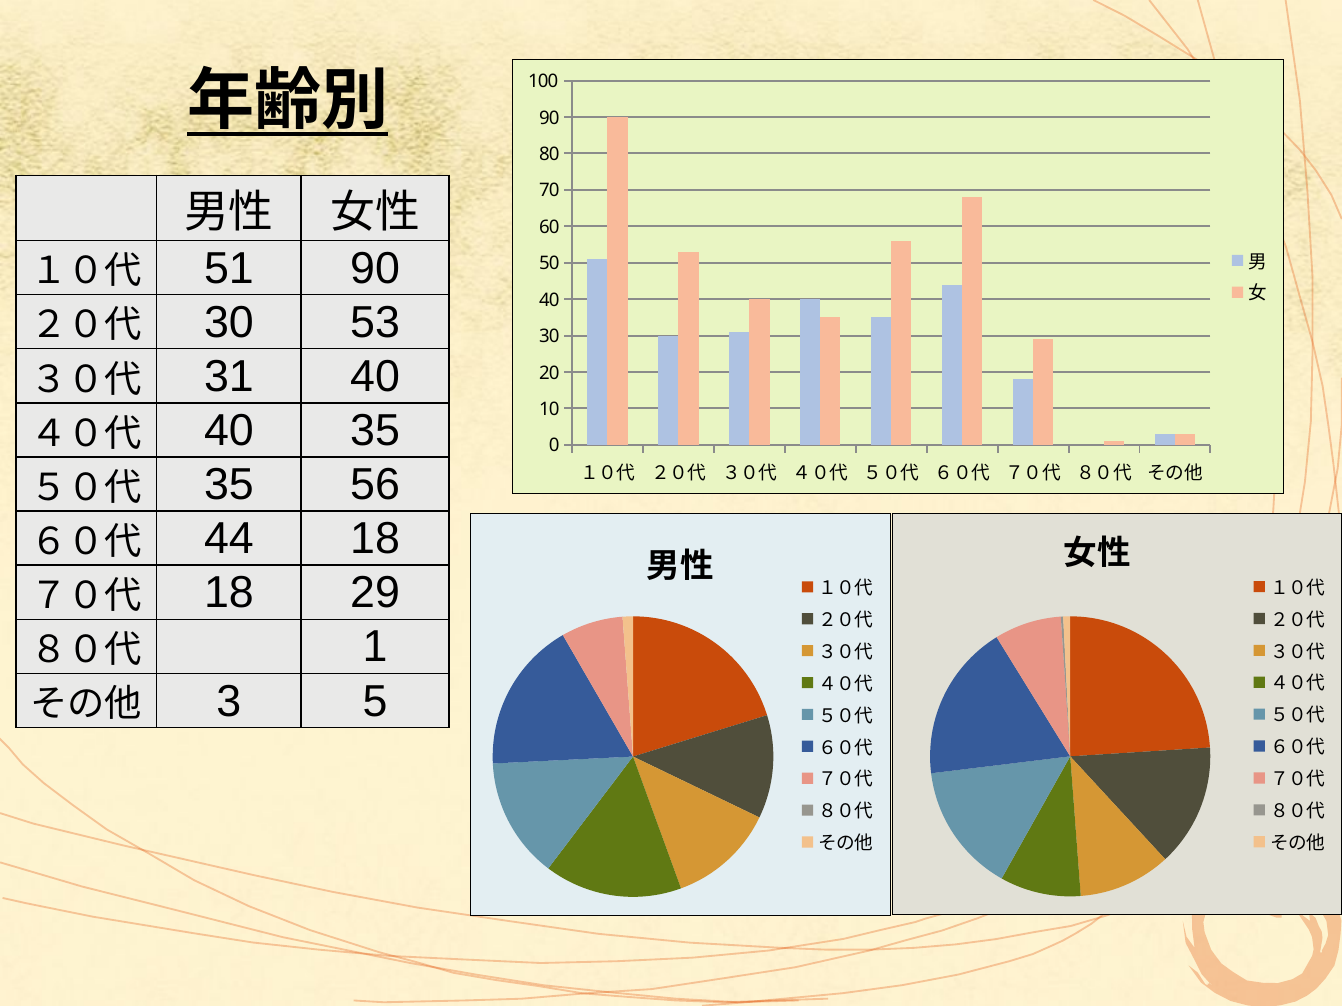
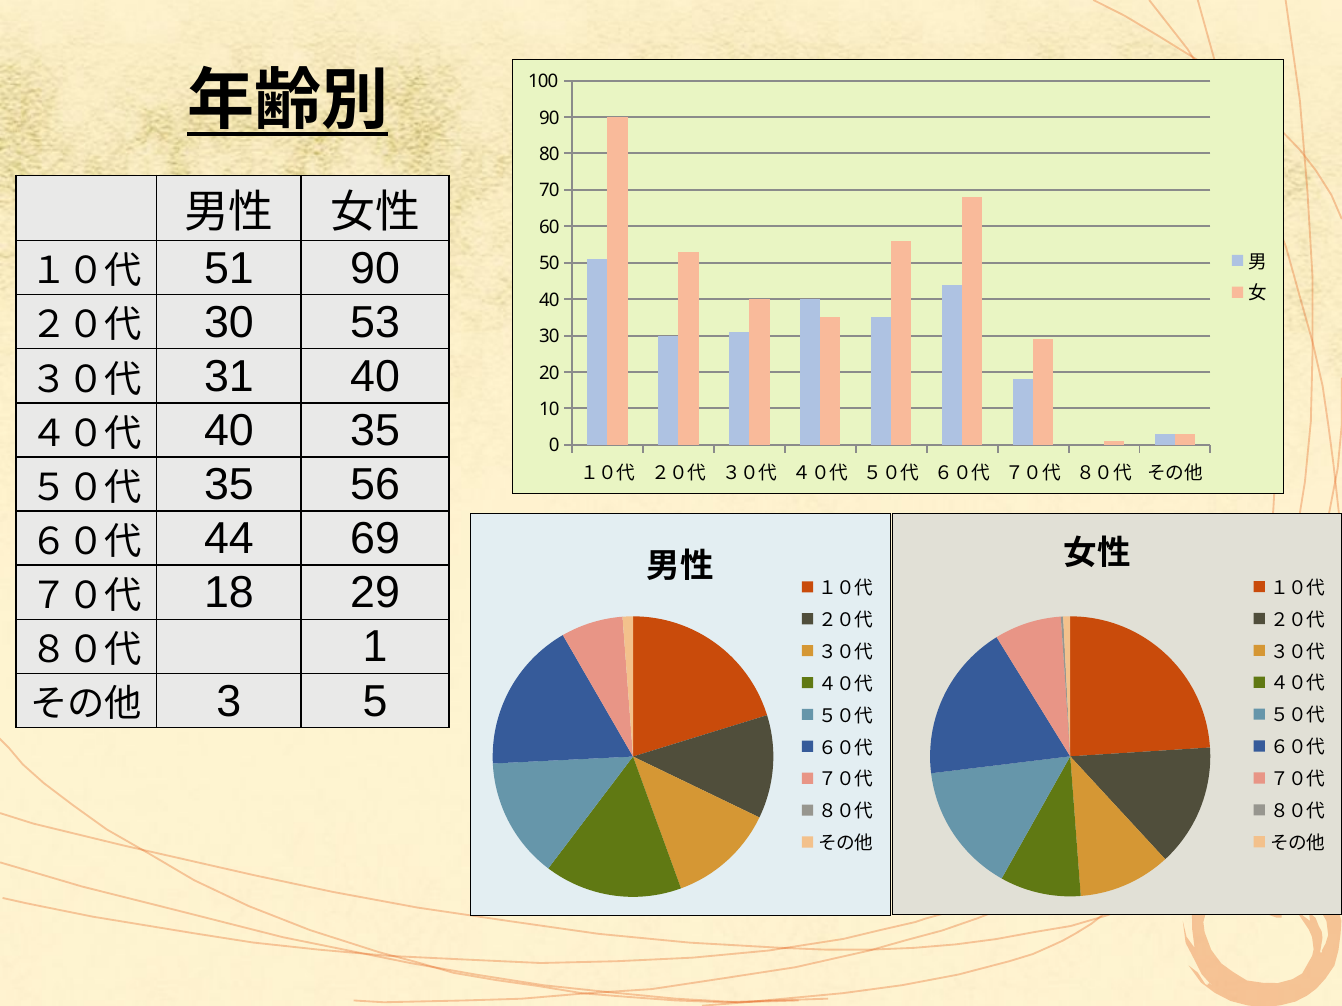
44 18: 18 -> 69
